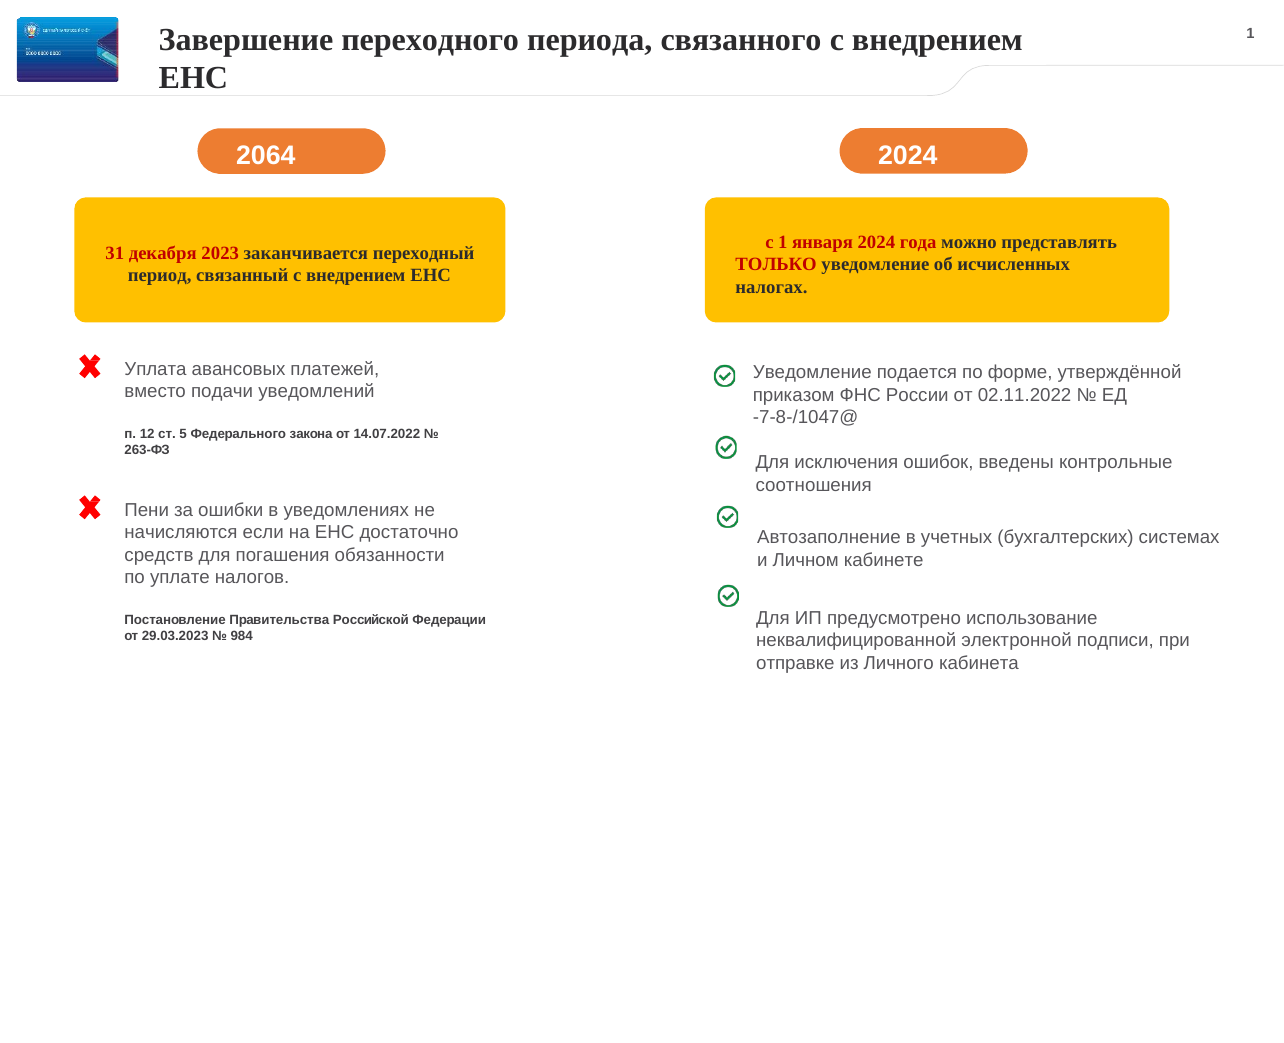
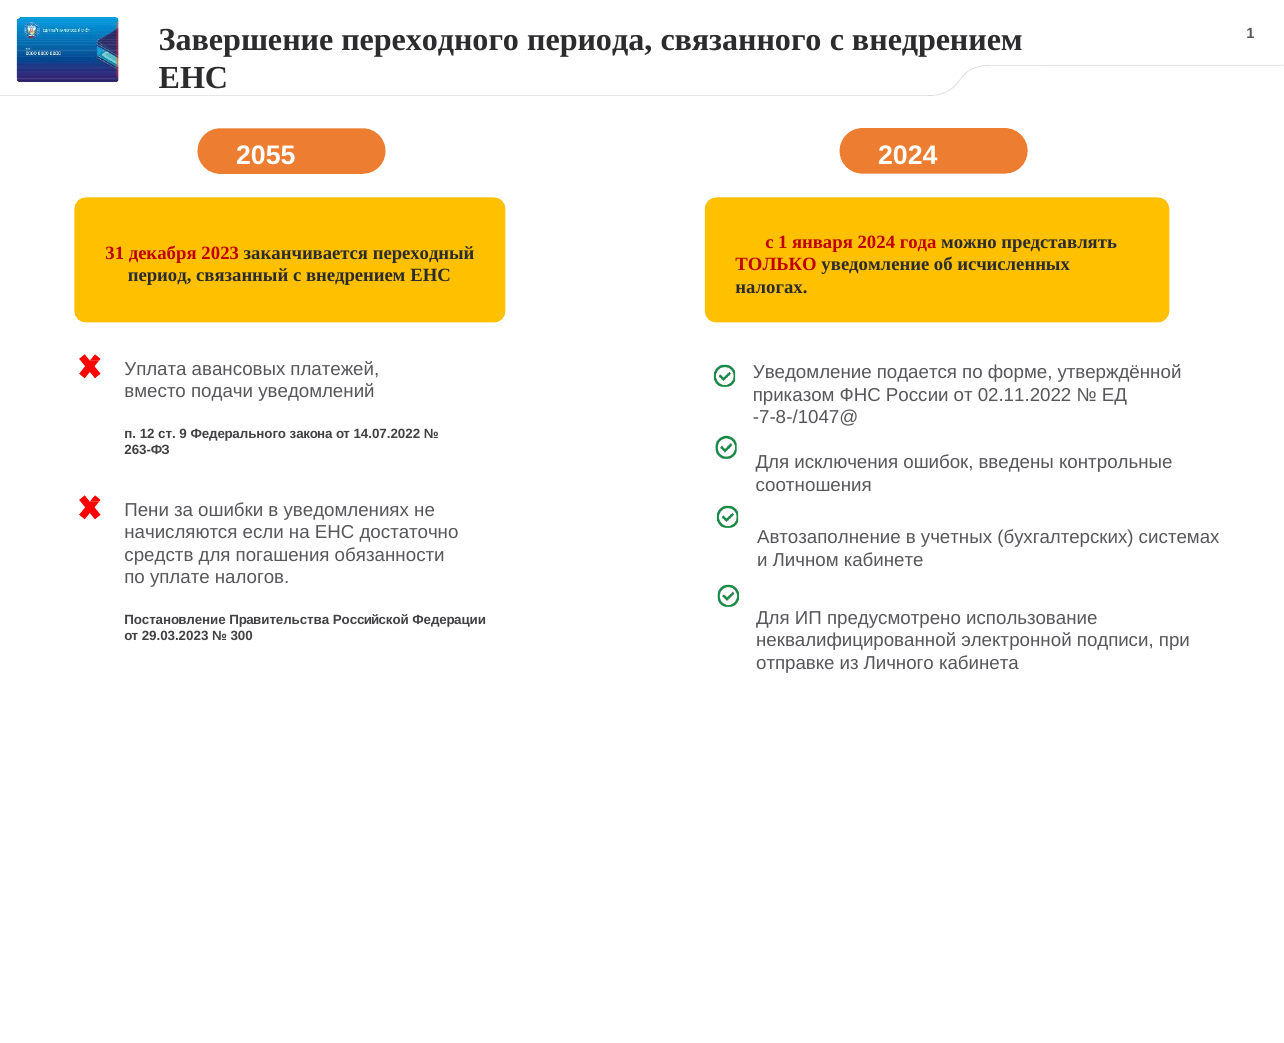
2064: 2064 -> 2055
5: 5 -> 9
984: 984 -> 300
